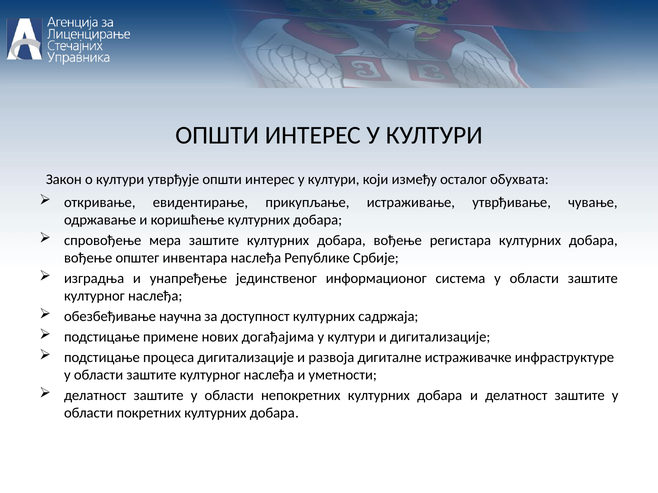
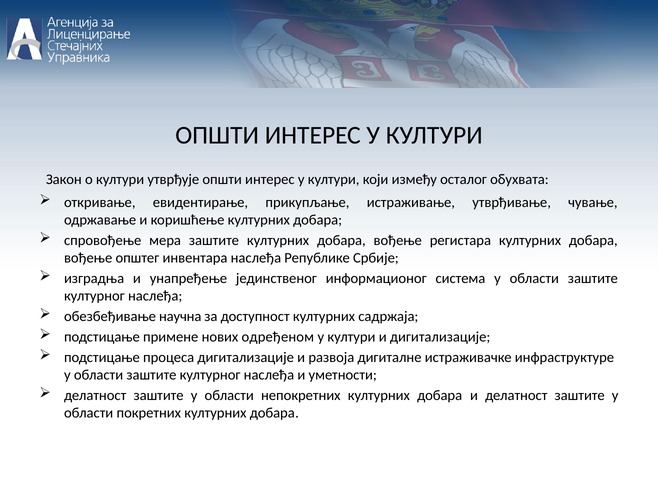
догађајима: догађајима -> одређеном
